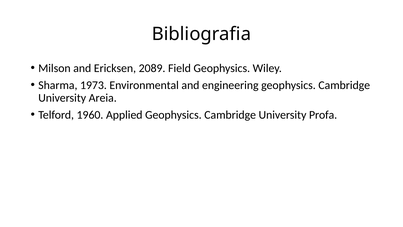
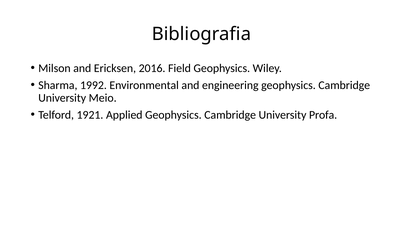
2089: 2089 -> 2016
1973: 1973 -> 1992
Areia: Areia -> Meio
1960: 1960 -> 1921
